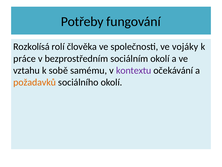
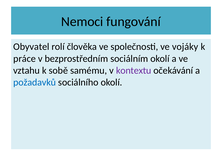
Potřeby: Potřeby -> Nemoci
Rozkolísá: Rozkolísá -> Obyvatel
požadavků colour: orange -> blue
